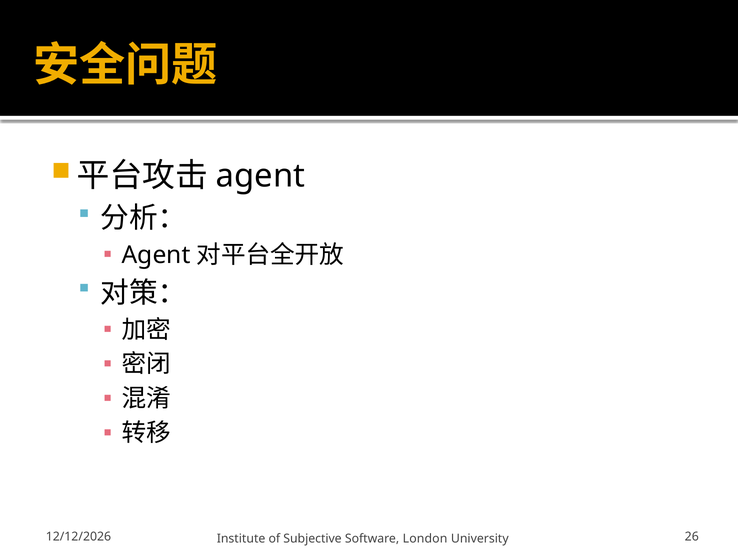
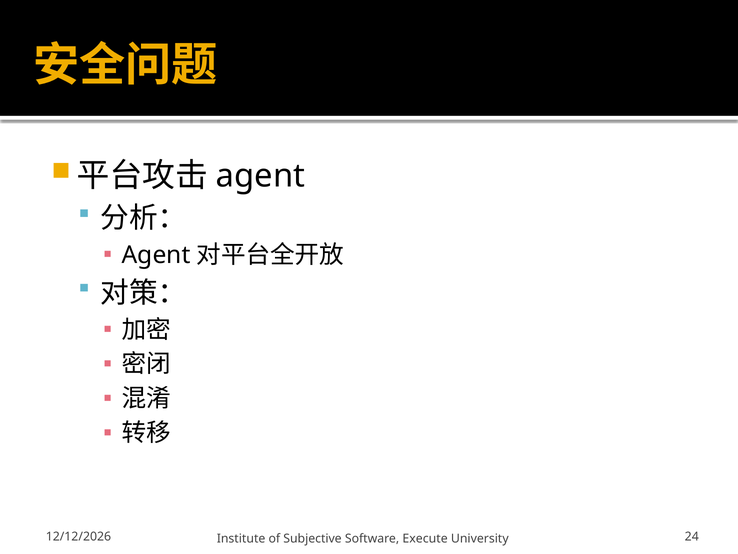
London: London -> Execute
26: 26 -> 24
